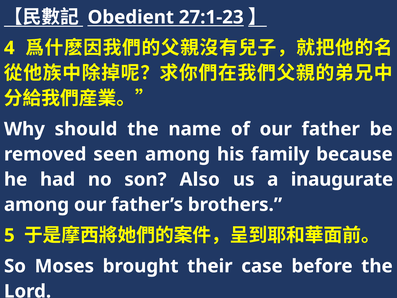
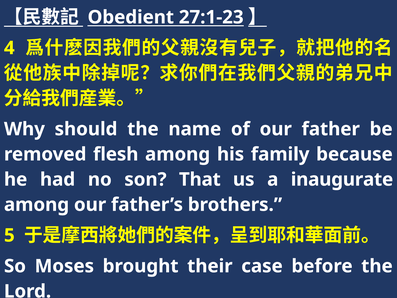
seen: seen -> flesh
Also: Also -> That
